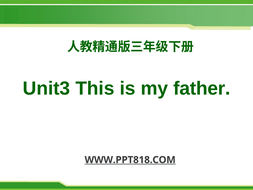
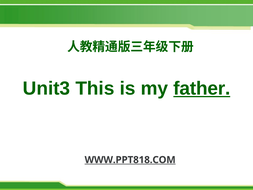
father underline: none -> present
